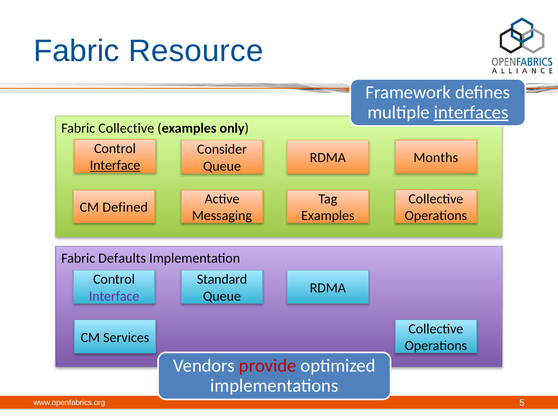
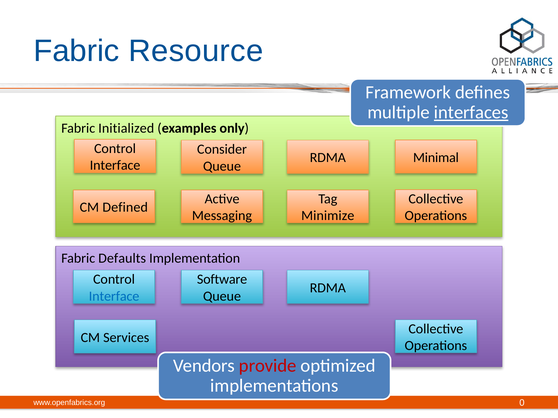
Fabric Collective: Collective -> Initialized
Months: Months -> Minimal
Interface at (115, 165) underline: present -> none
Examples at (328, 216): Examples -> Minimize
Standard: Standard -> Software
Interface at (114, 296) colour: purple -> blue
5: 5 -> 0
